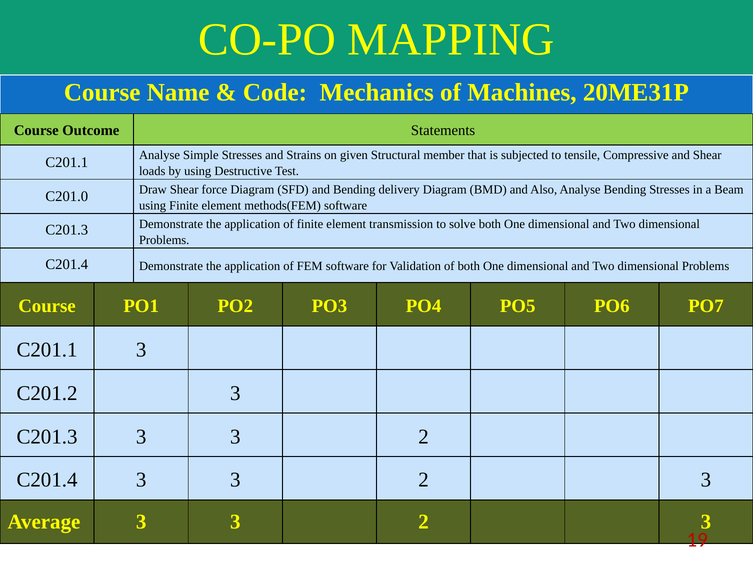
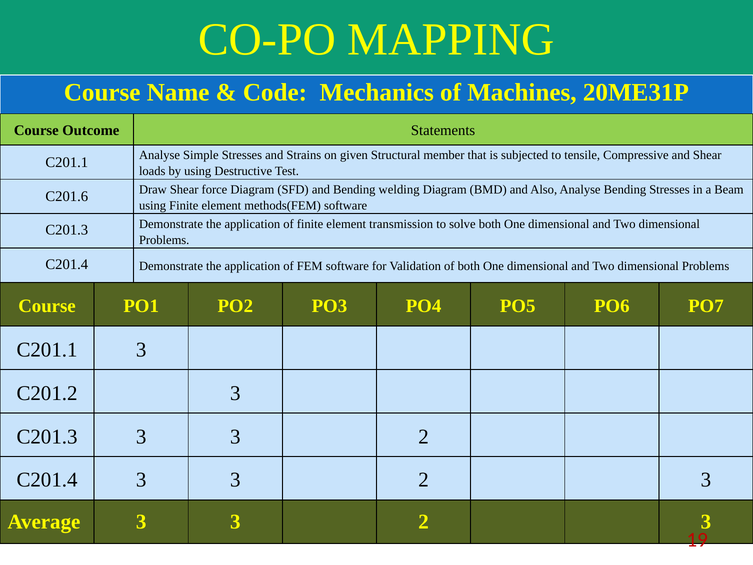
C201.0: C201.0 -> C201.6
delivery: delivery -> welding
